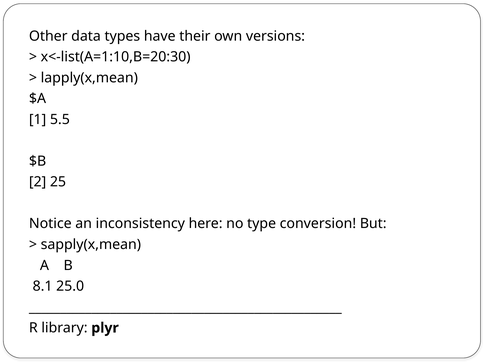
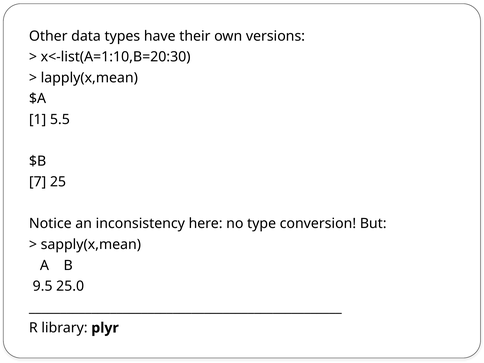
2: 2 -> 7
8.1: 8.1 -> 9.5
